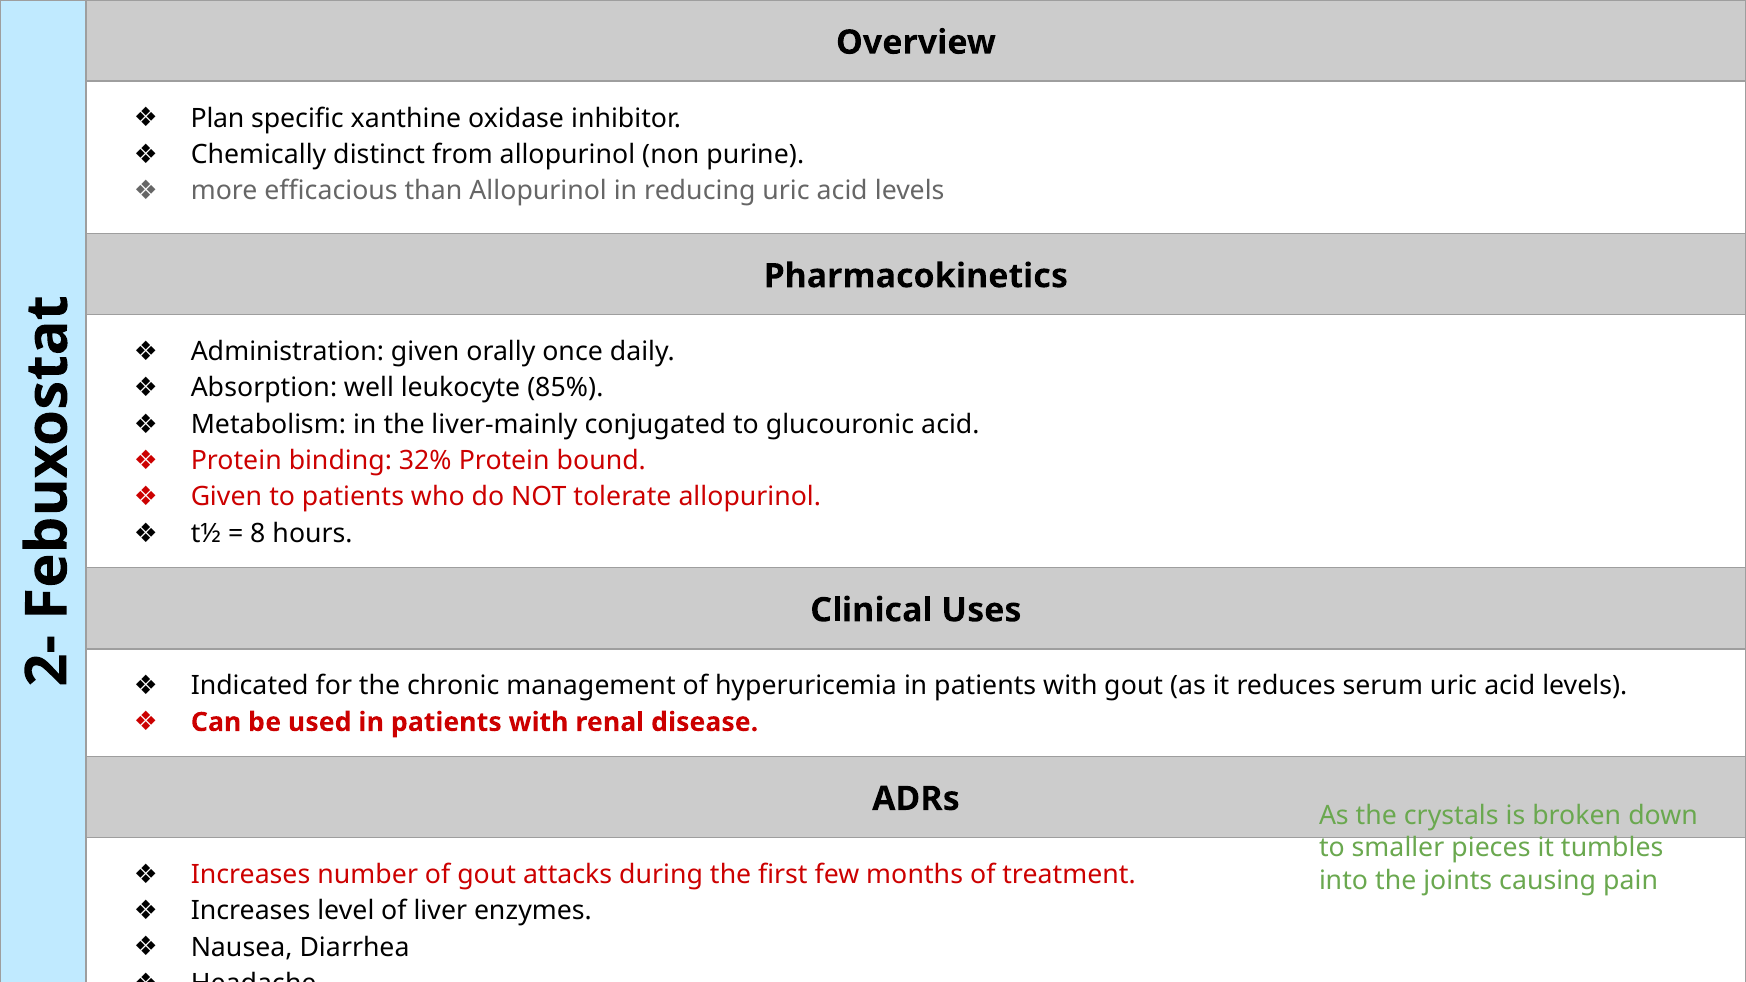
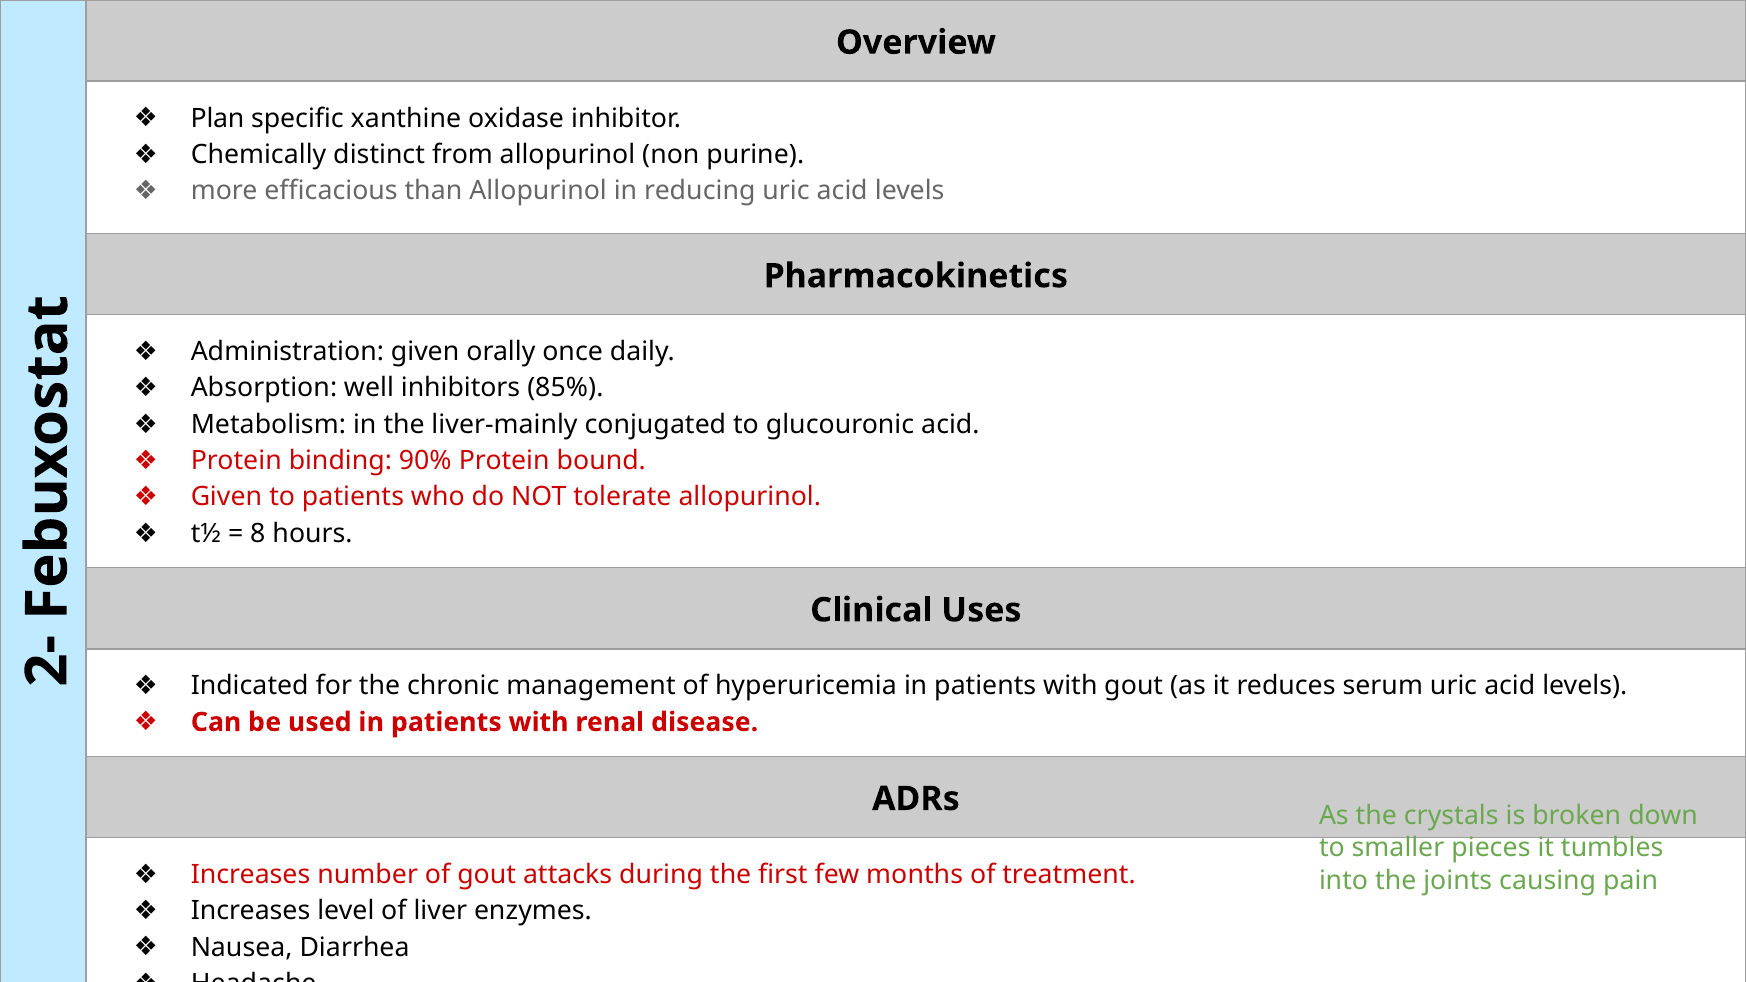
leukocyte: leukocyte -> inhibitors
32%: 32% -> 90%
